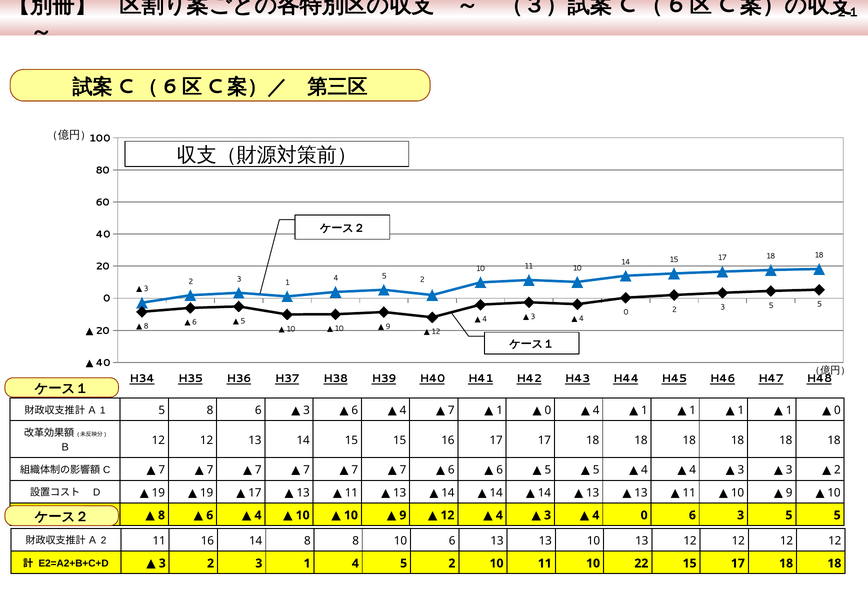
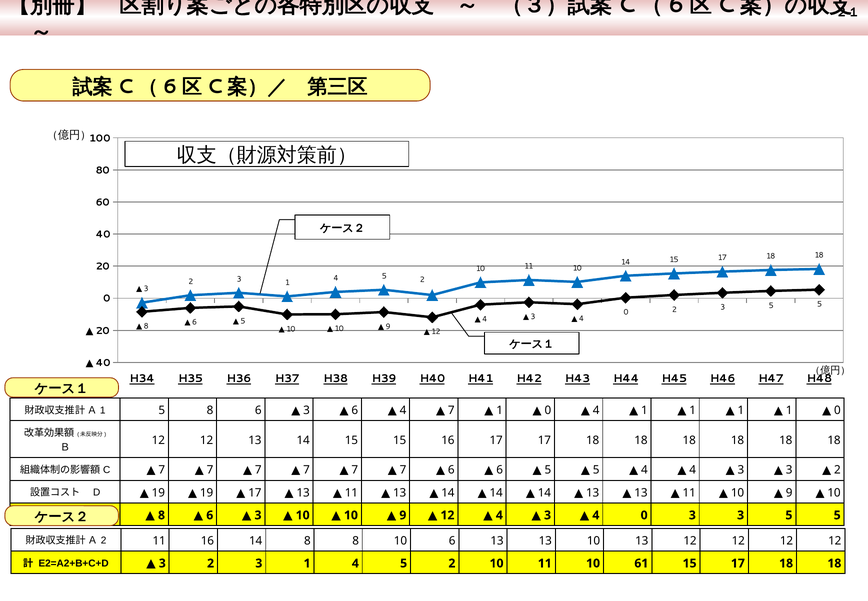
4 at (258, 515): 4 -> 3
0 6: 6 -> 3
22: 22 -> 61
